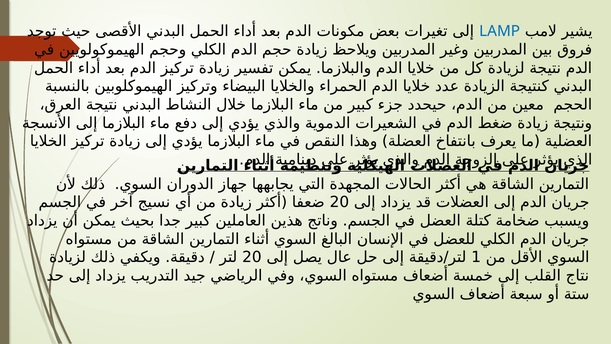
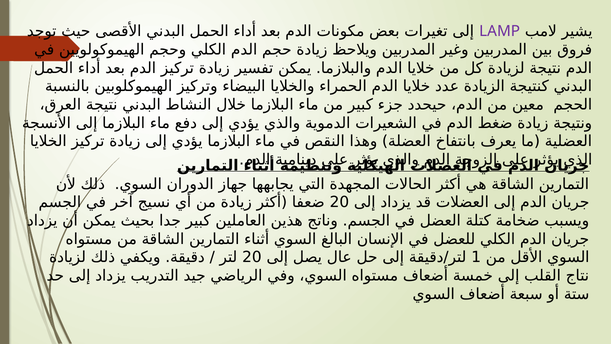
LAMP colour: blue -> purple
